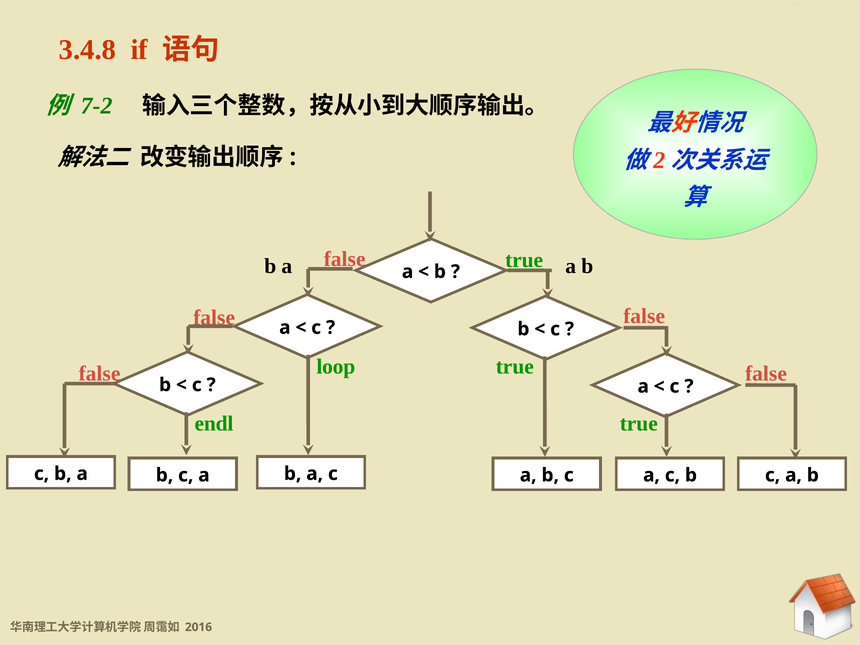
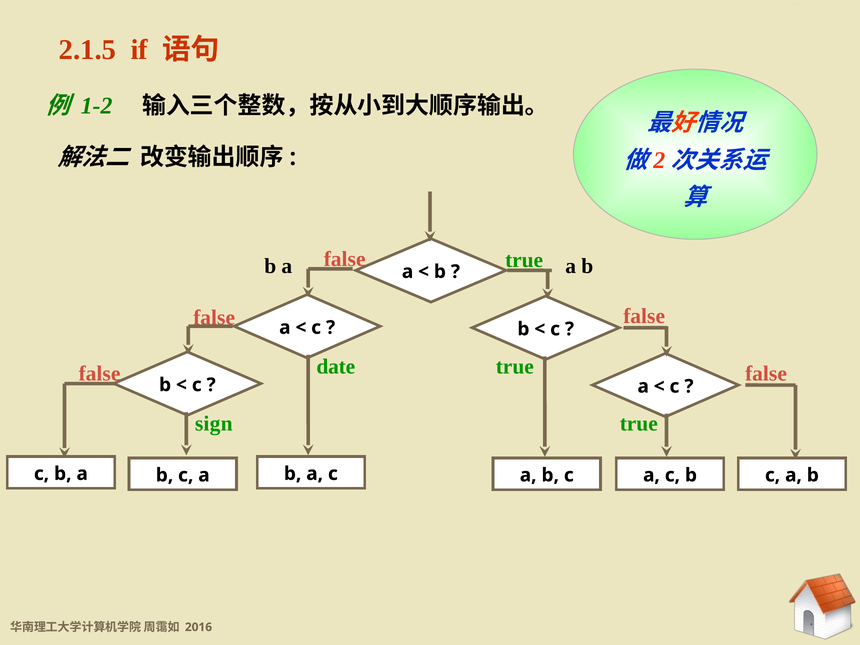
3.4.8: 3.4.8 -> 2.1.5
7-2: 7-2 -> 1-2
loop: loop -> date
endl: endl -> sign
